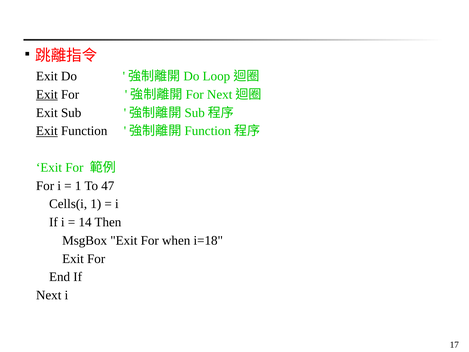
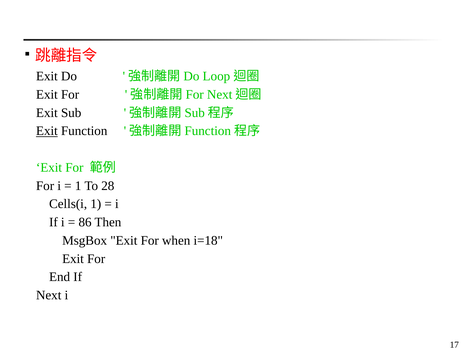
Exit at (47, 94) underline: present -> none
47: 47 -> 28
14: 14 -> 86
